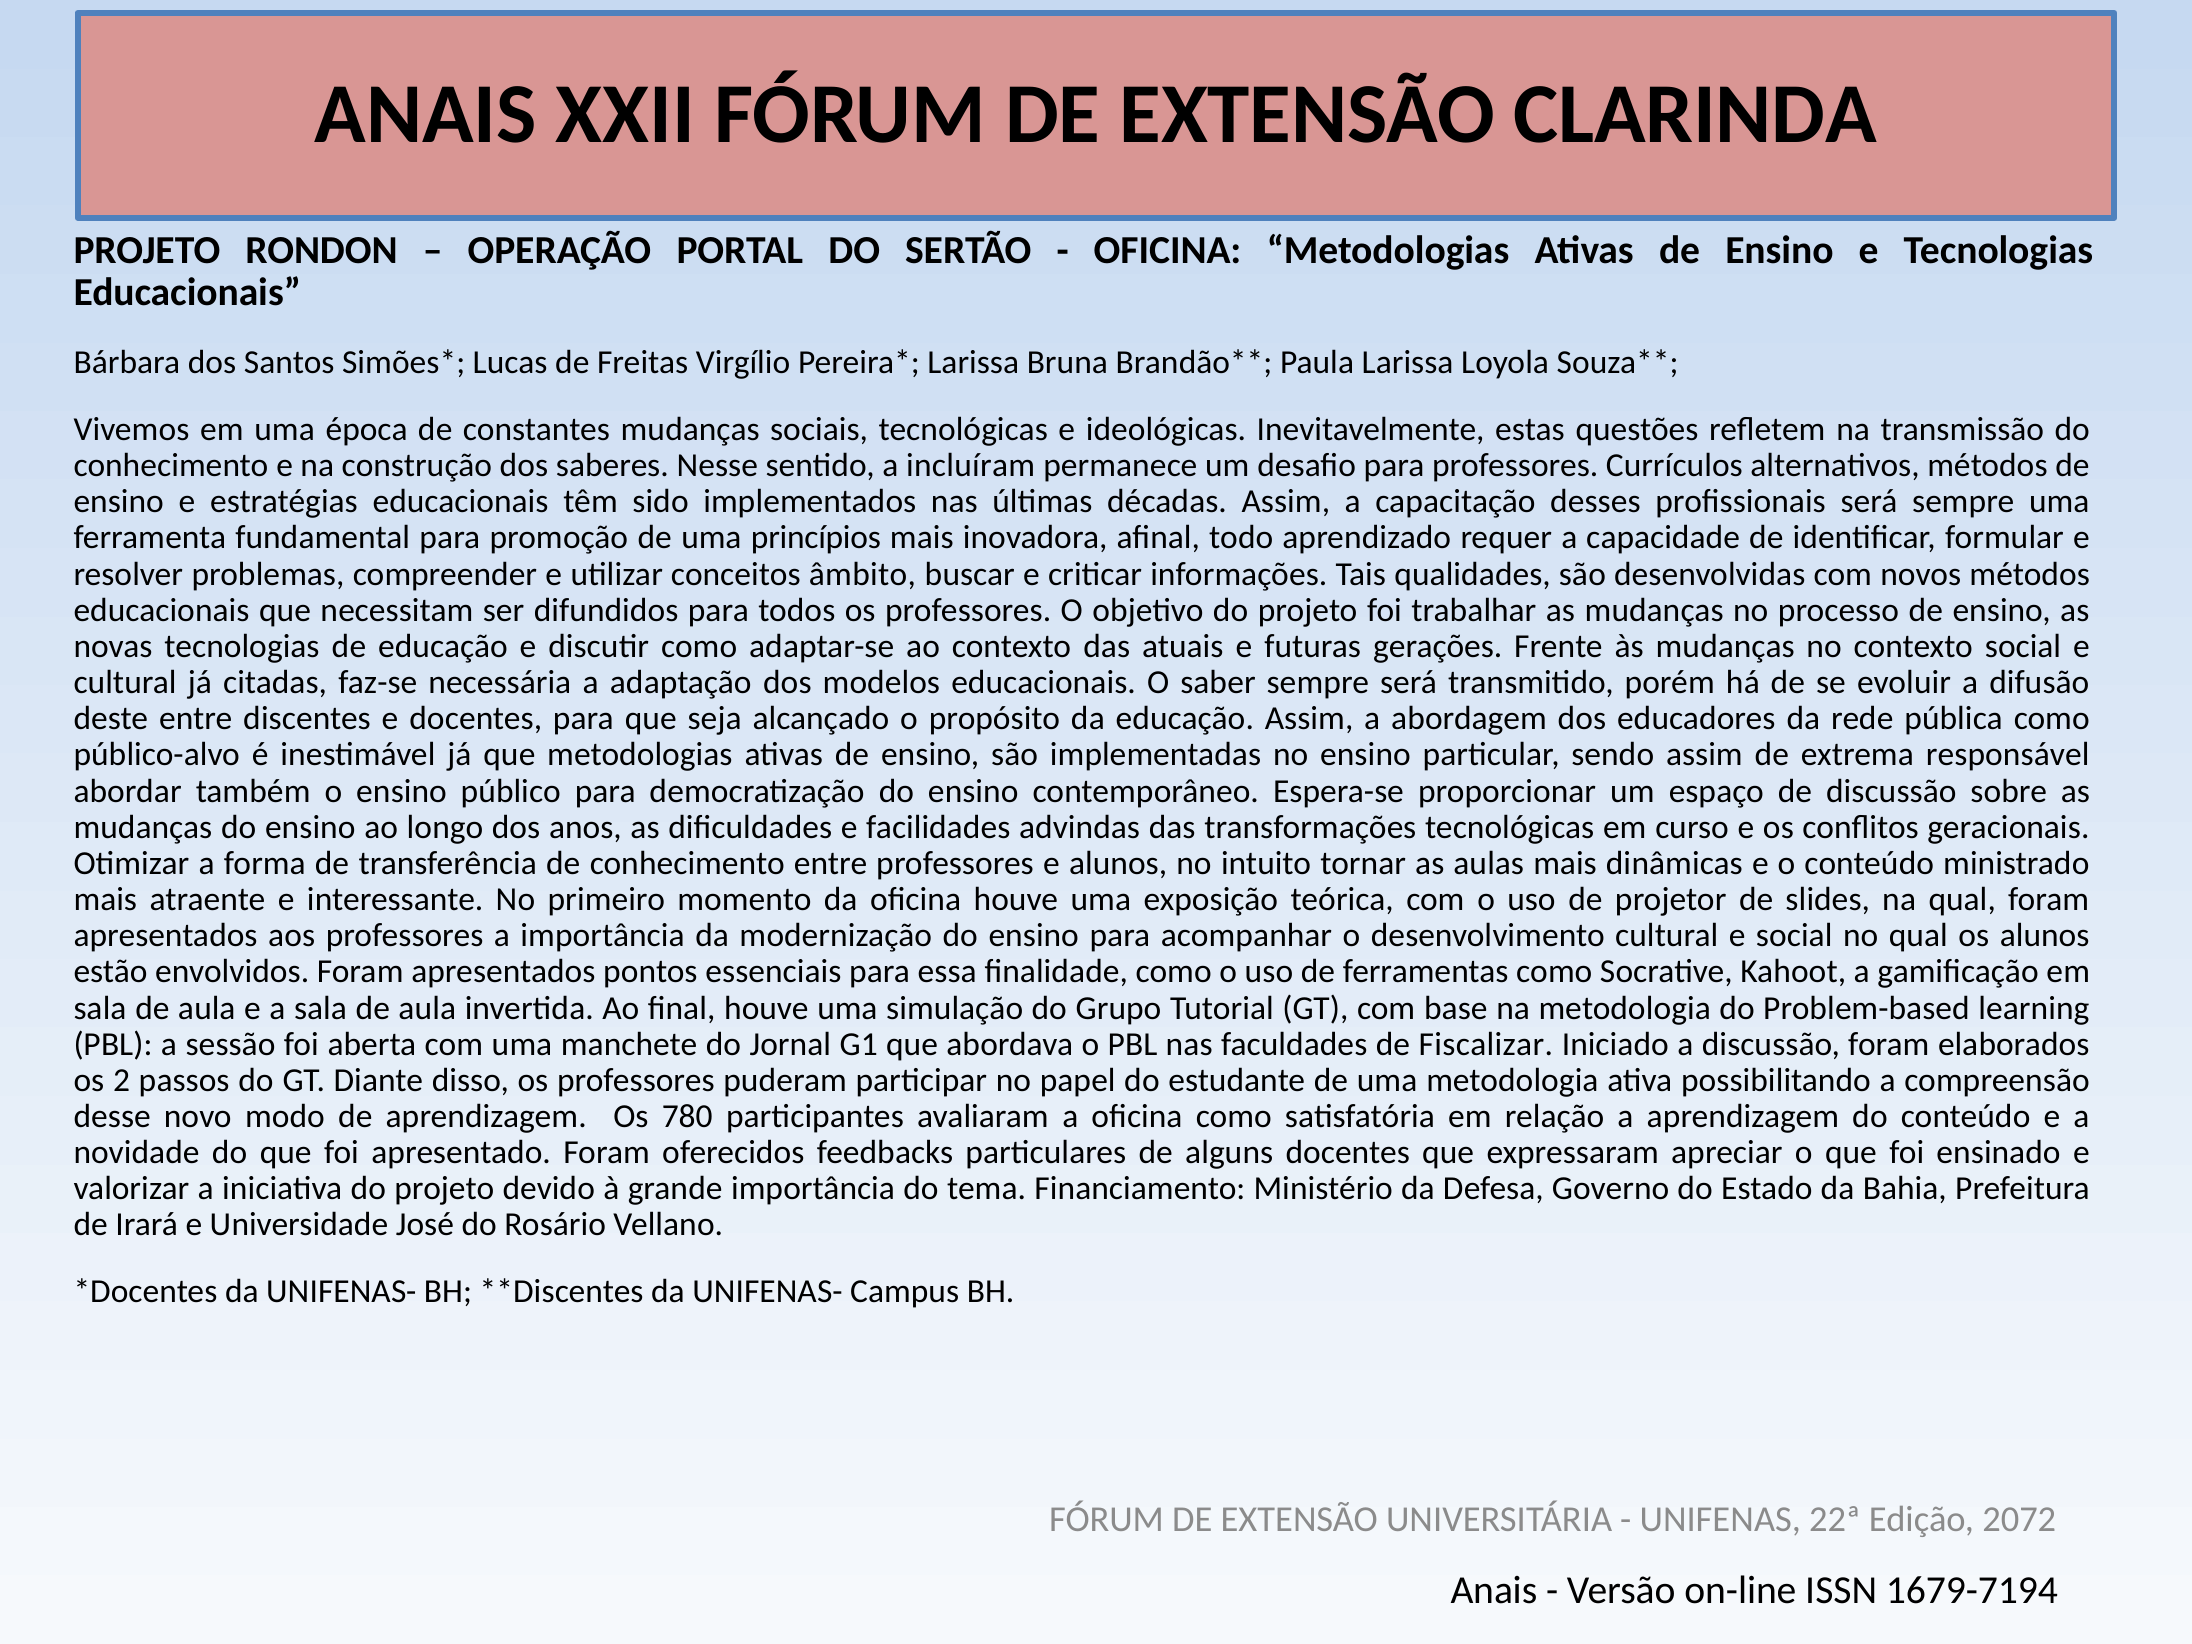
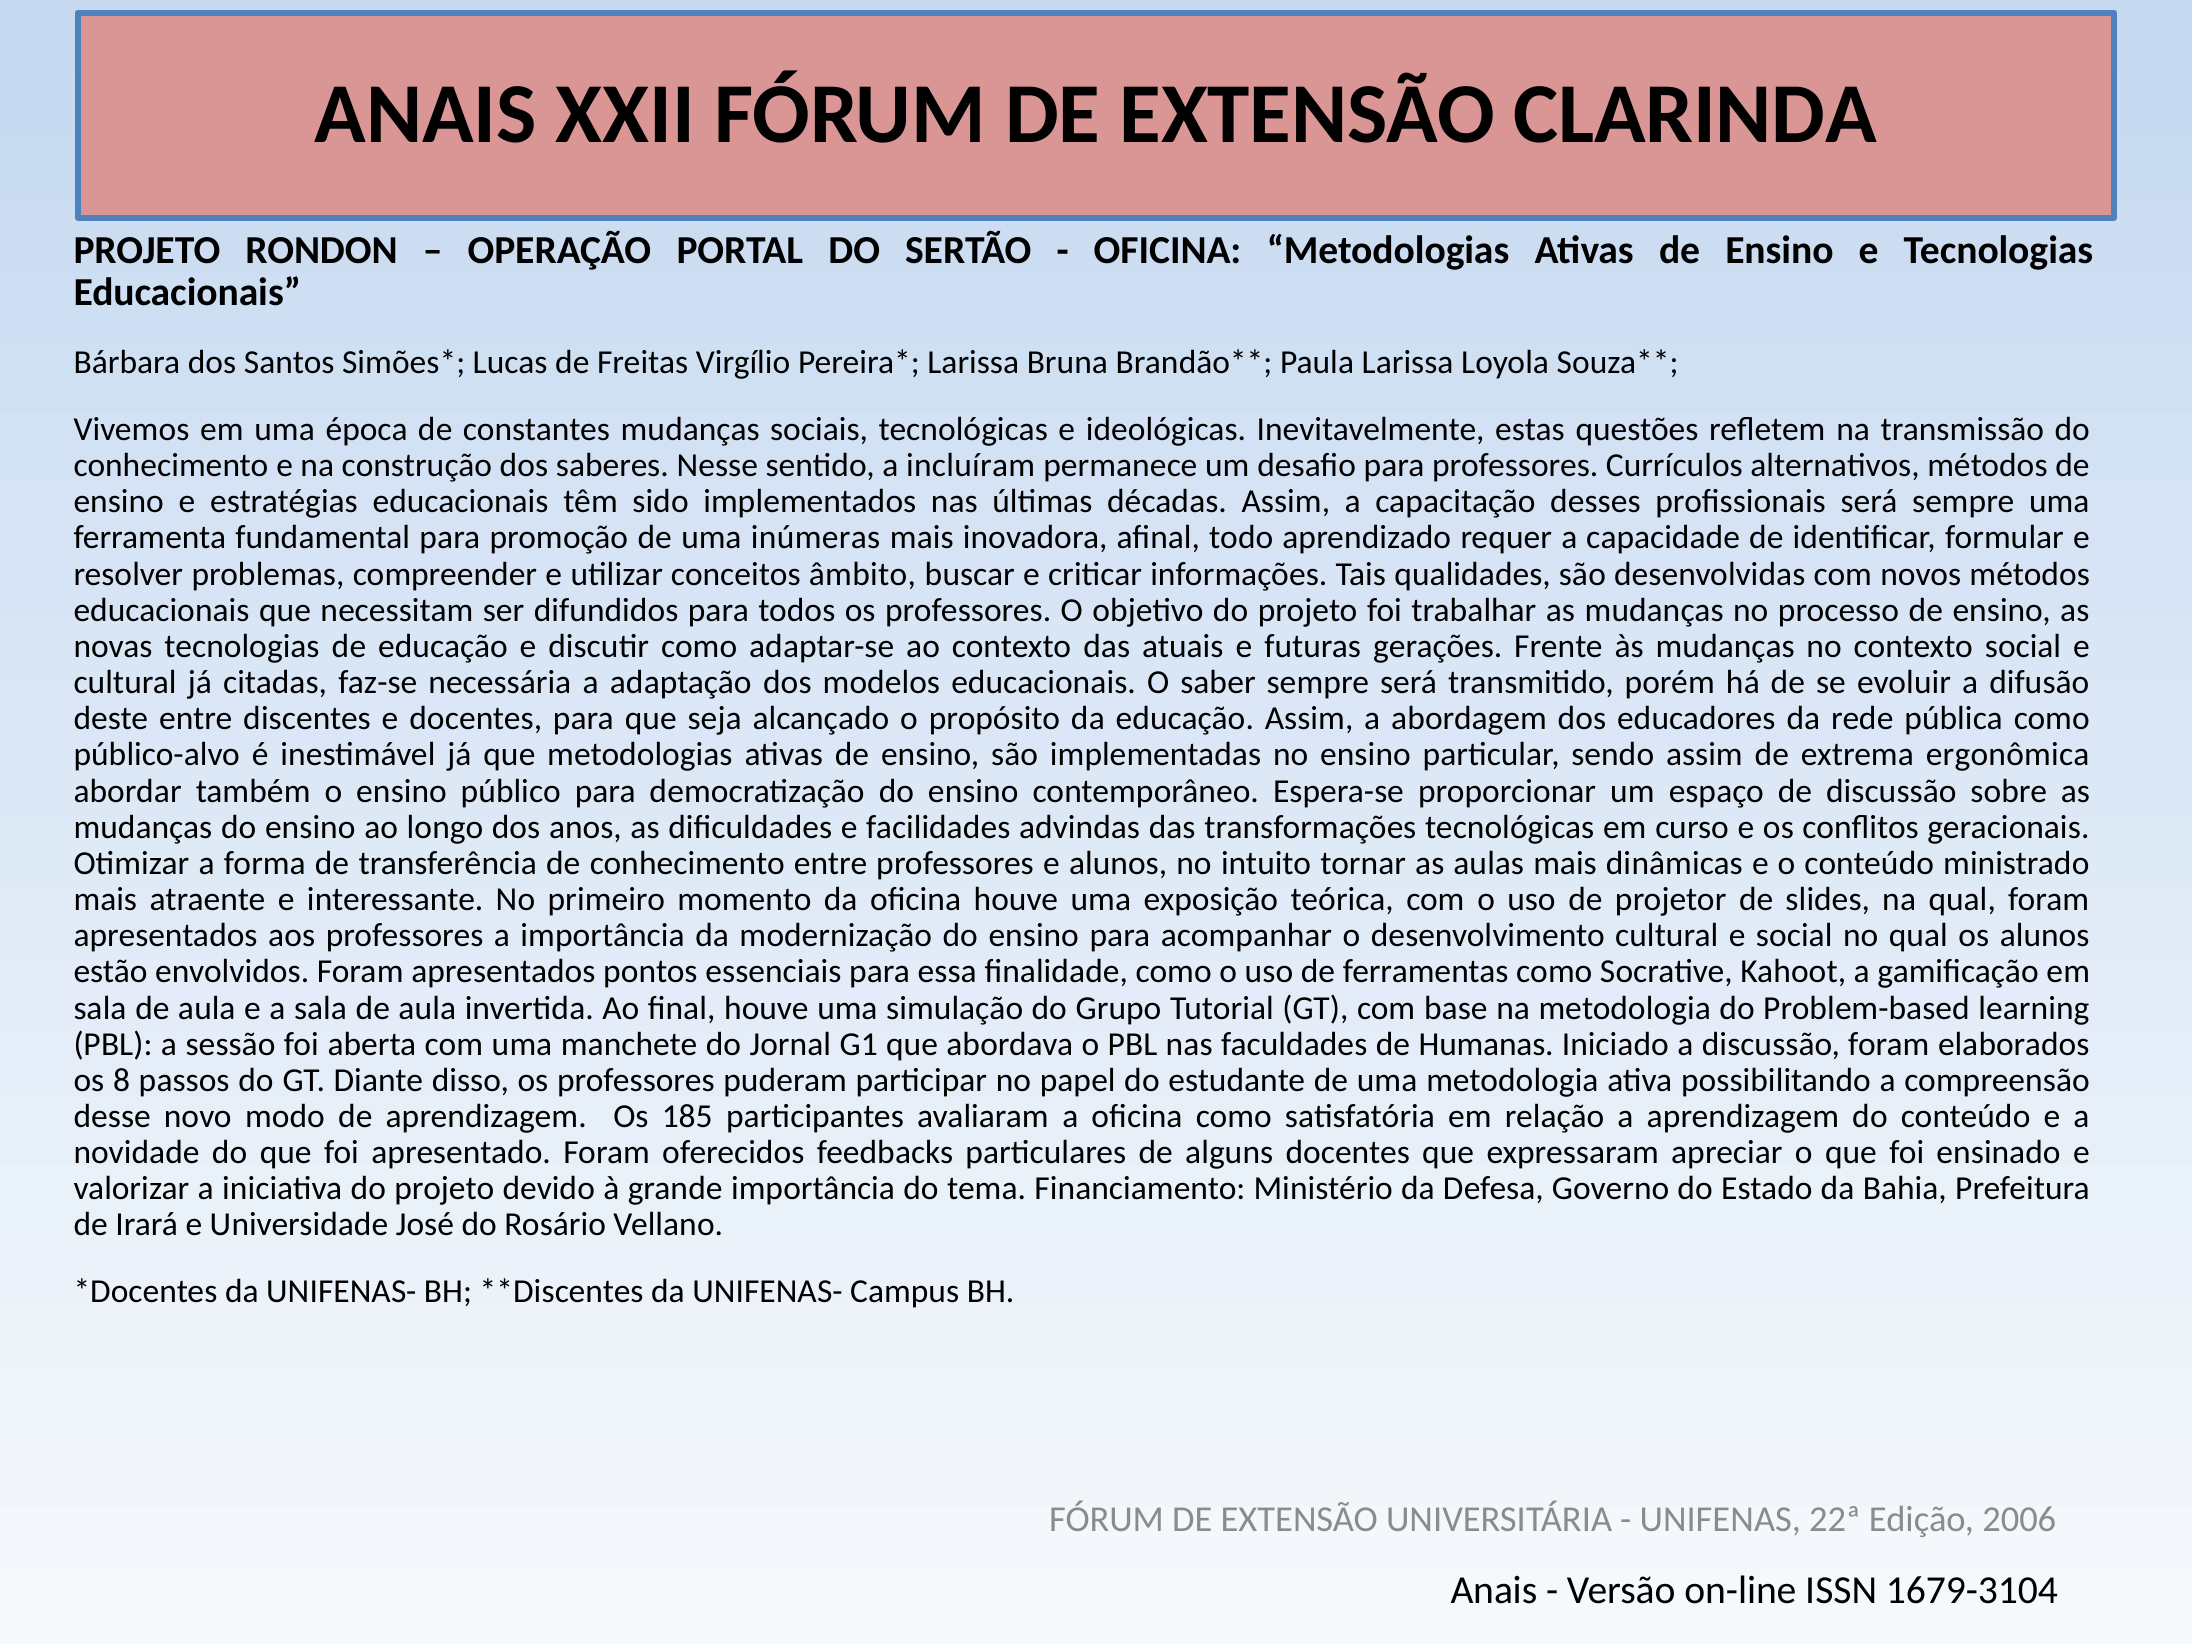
princípios: princípios -> inúmeras
responsável: responsável -> ergonômica
Fiscalizar: Fiscalizar -> Humanas
2: 2 -> 8
780: 780 -> 185
2072: 2072 -> 2006
1679-7194: 1679-7194 -> 1679-3104
